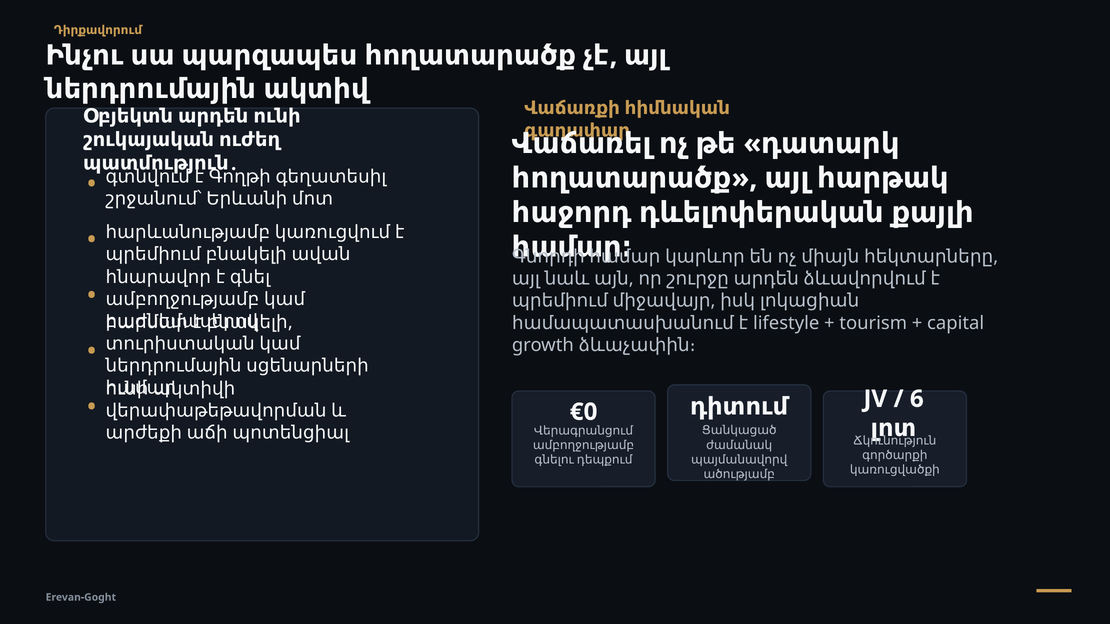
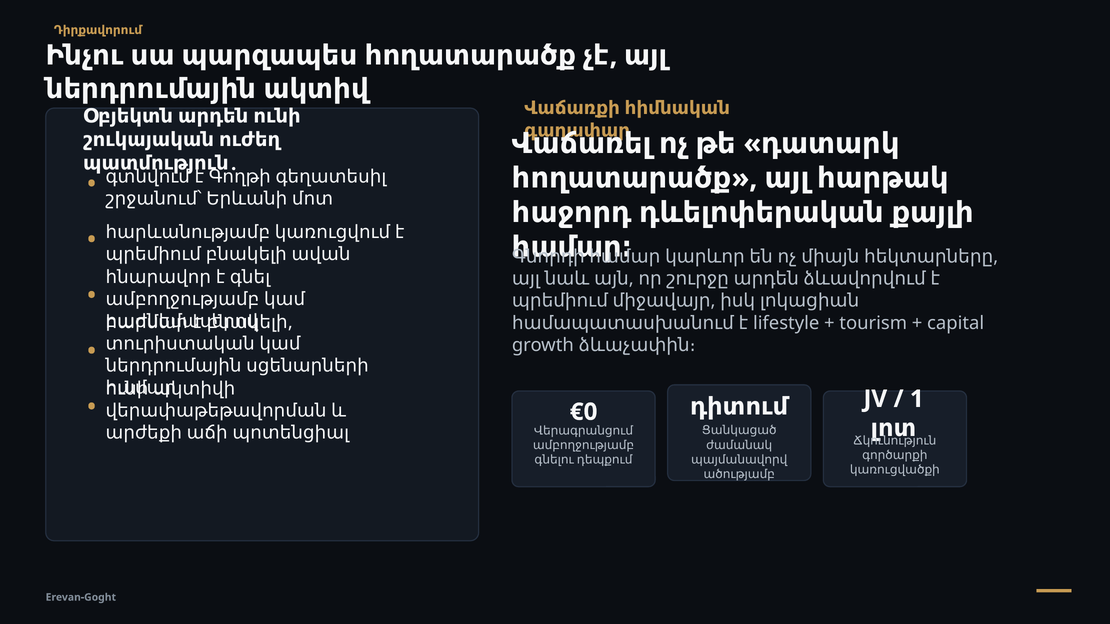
6: 6 -> 1
